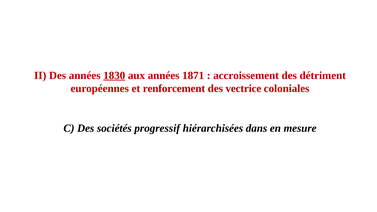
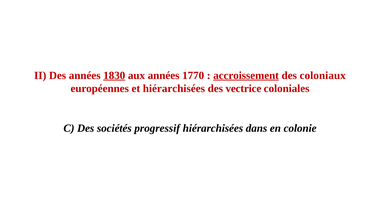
1871: 1871 -> 1770
accroissement underline: none -> present
détriment: détriment -> coloniaux
et renforcement: renforcement -> hiérarchisées
mesure: mesure -> colonie
